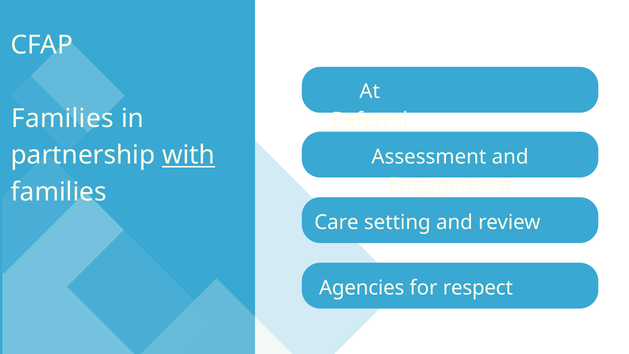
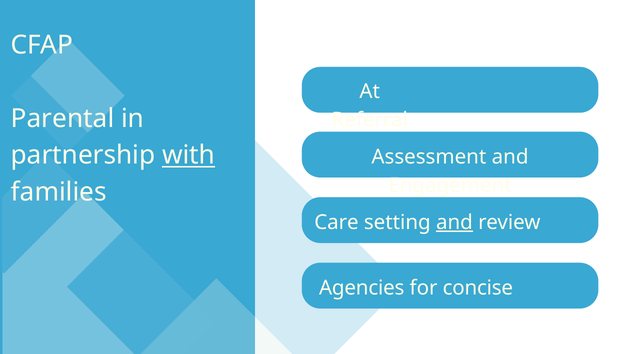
Families at (62, 119): Families -> Parental
and at (454, 222) underline: none -> present
respect: respect -> concise
